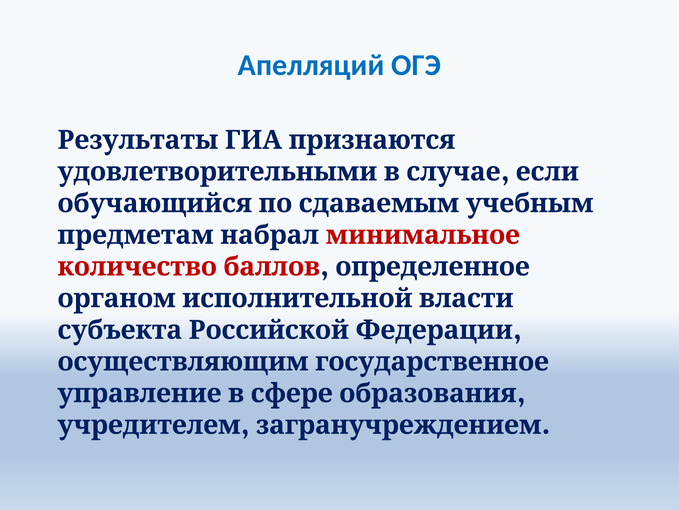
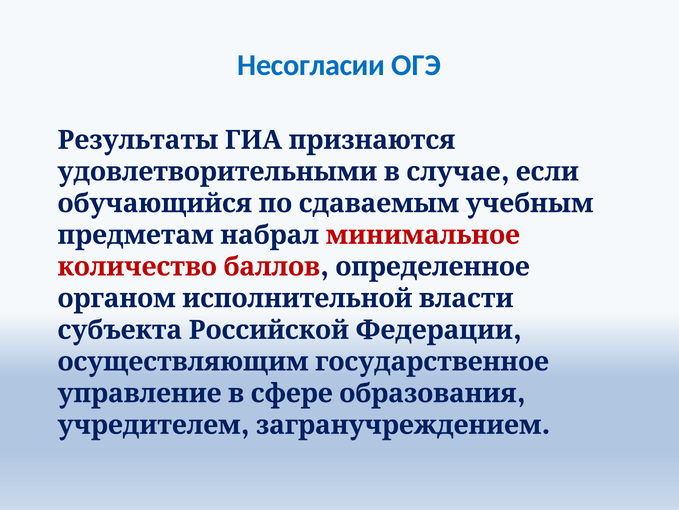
Апелляций: Апелляций -> Несогласии
